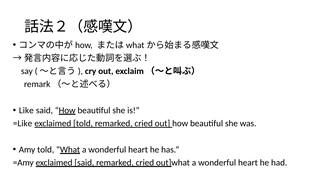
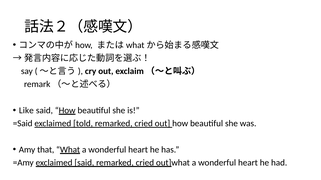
=Like: =Like -> =Said
Amy told: told -> that
